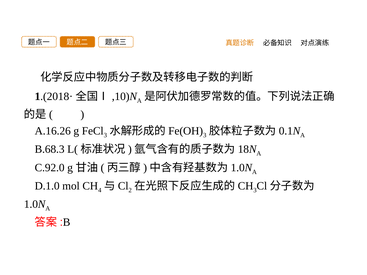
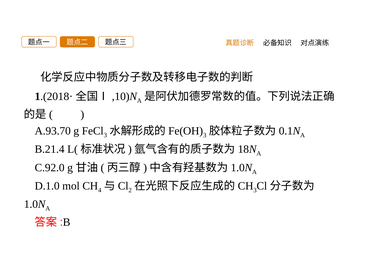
A.16.26: A.16.26 -> A.93.70
B.68.3: B.68.3 -> B.21.4
